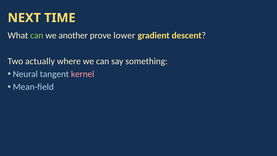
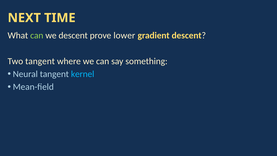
we another: another -> descent
Two actually: actually -> tangent
kernel colour: pink -> light blue
